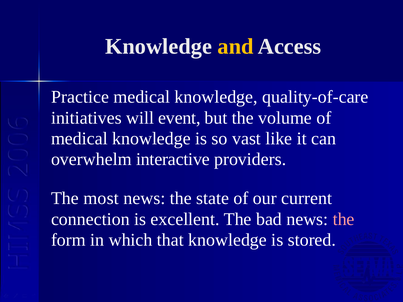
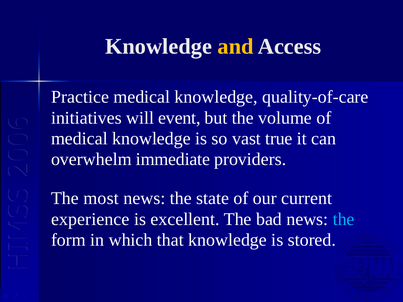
like: like -> true
interactive: interactive -> immediate
connection: connection -> experience
the at (344, 219) colour: pink -> light blue
